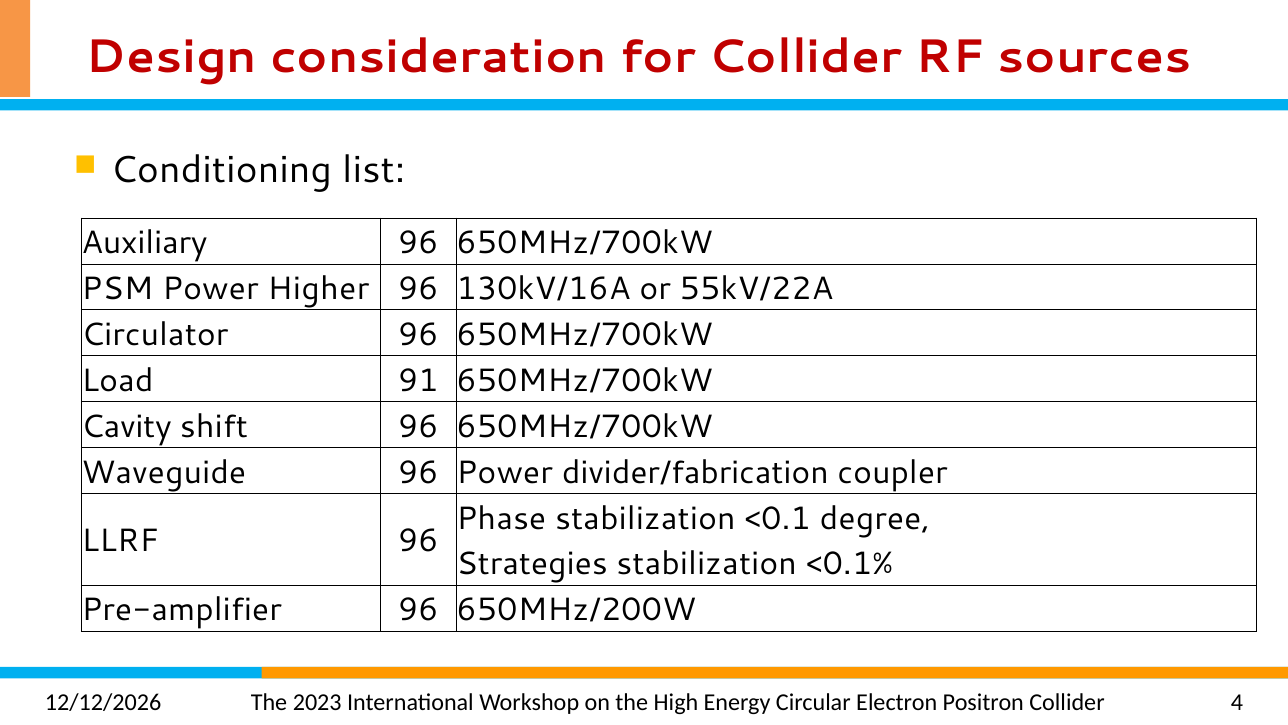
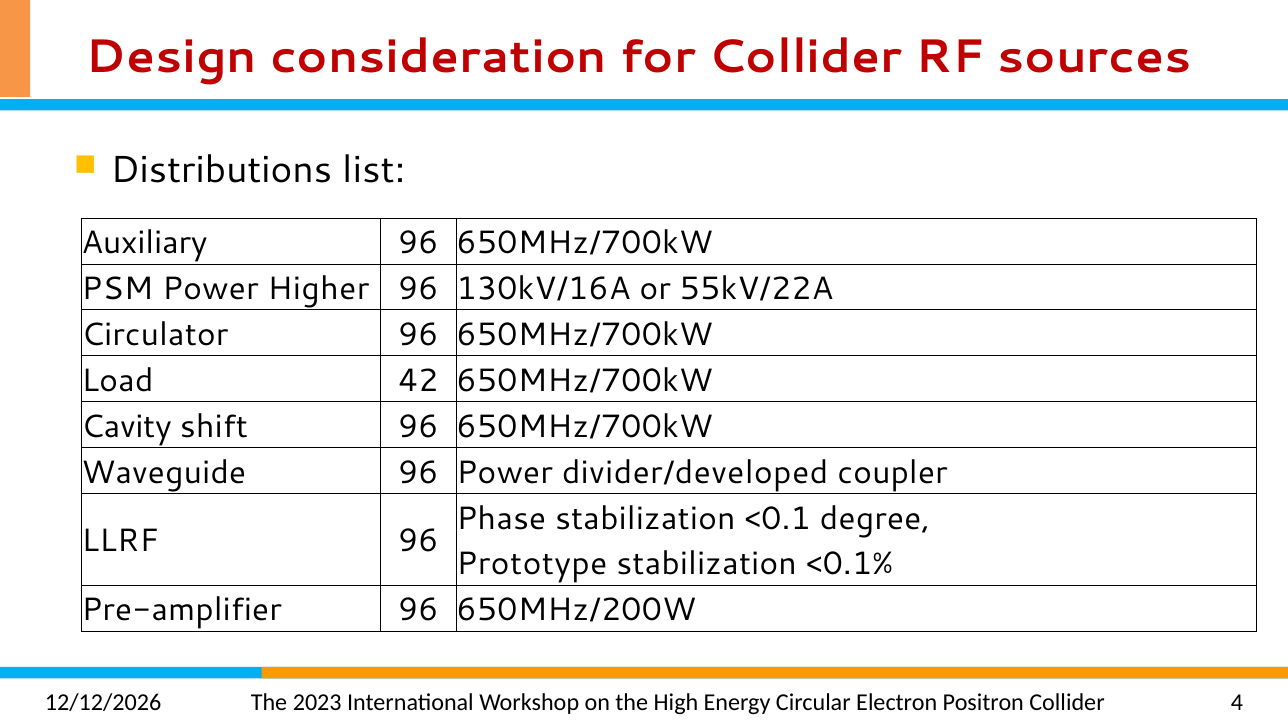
Conditioning: Conditioning -> Distributions
91: 91 -> 42
divider/fabrication: divider/fabrication -> divider/developed
Strategies: Strategies -> Prototype
